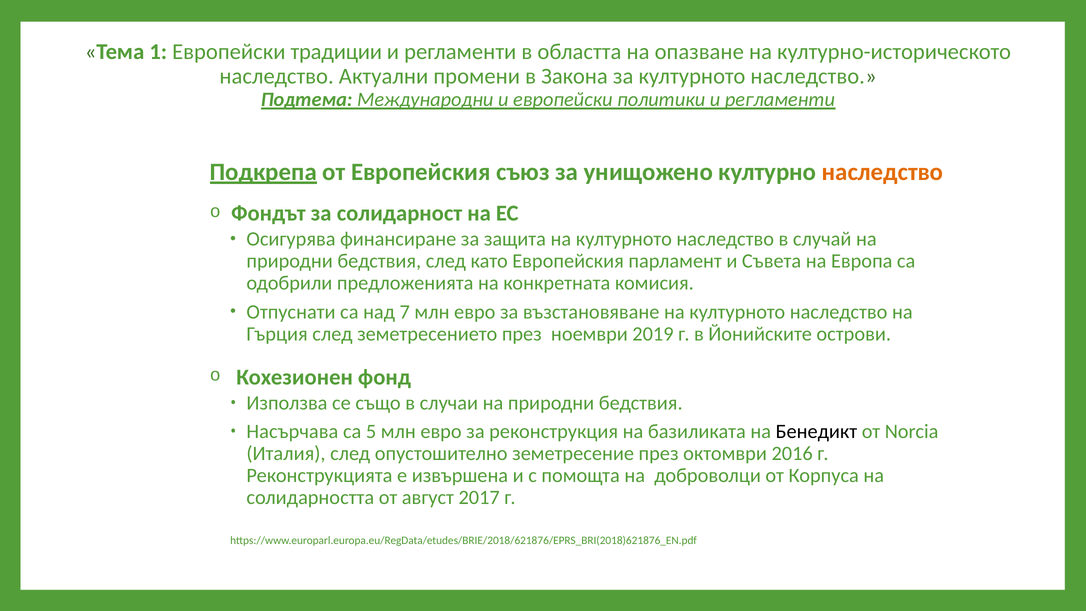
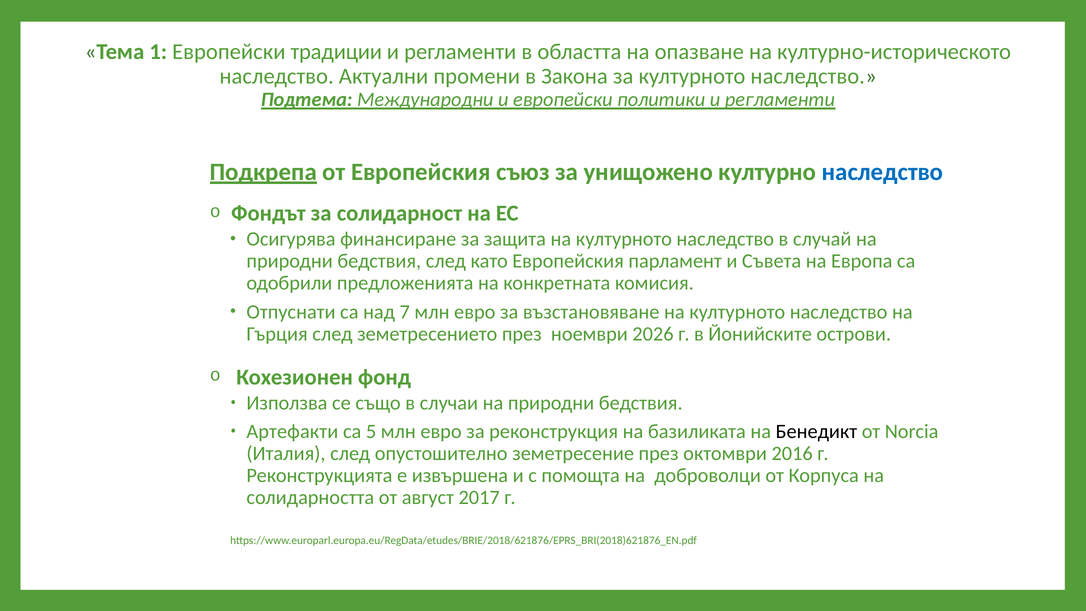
наследство at (883, 172) colour: orange -> blue
2019: 2019 -> 2026
Насърчава: Насърчава -> Артефакти
